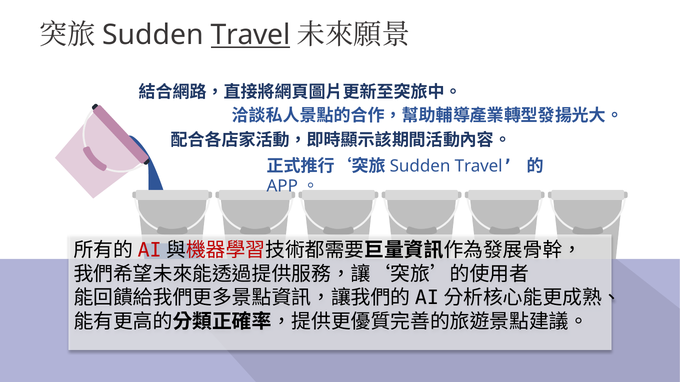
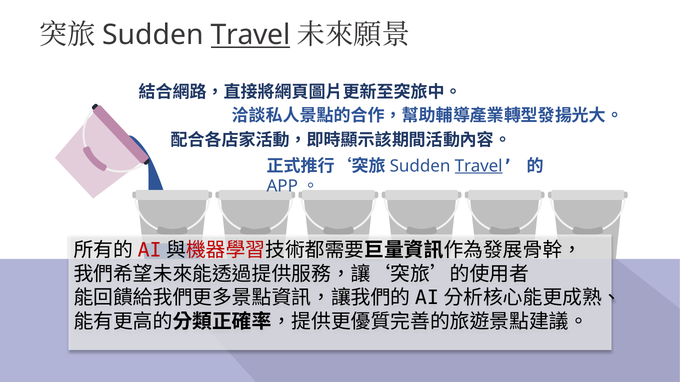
Travel at (479, 166) underline: none -> present
